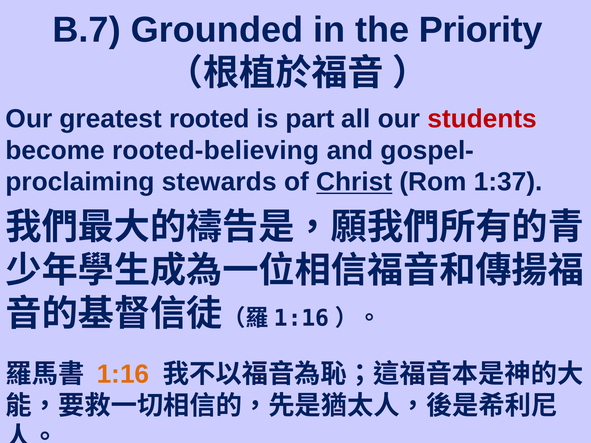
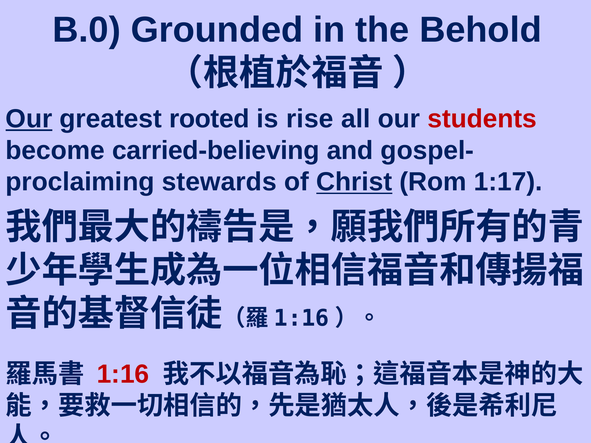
B.7: B.7 -> B.0
Priority: Priority -> Behold
Our at (29, 119) underline: none -> present
part: part -> rise
rooted-believing: rooted-believing -> carried-believing
1:37: 1:37 -> 1:17
1:16 colour: orange -> red
